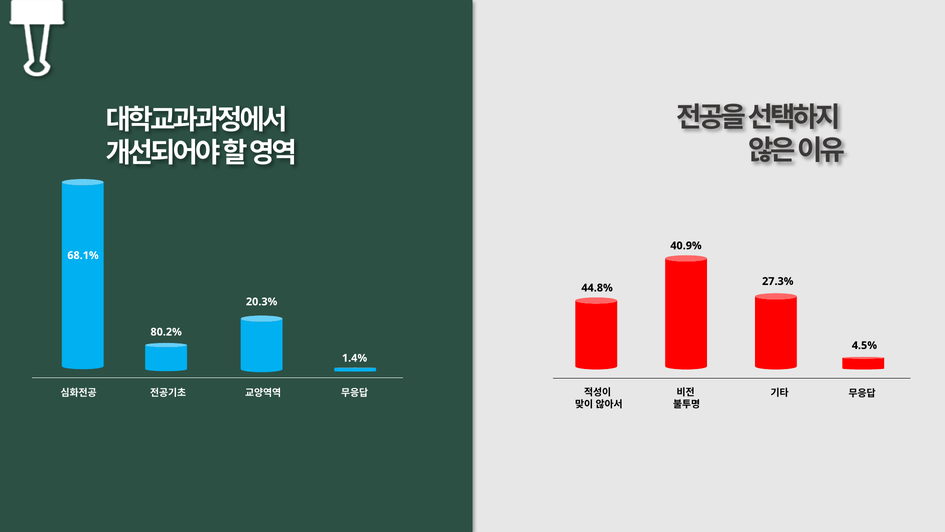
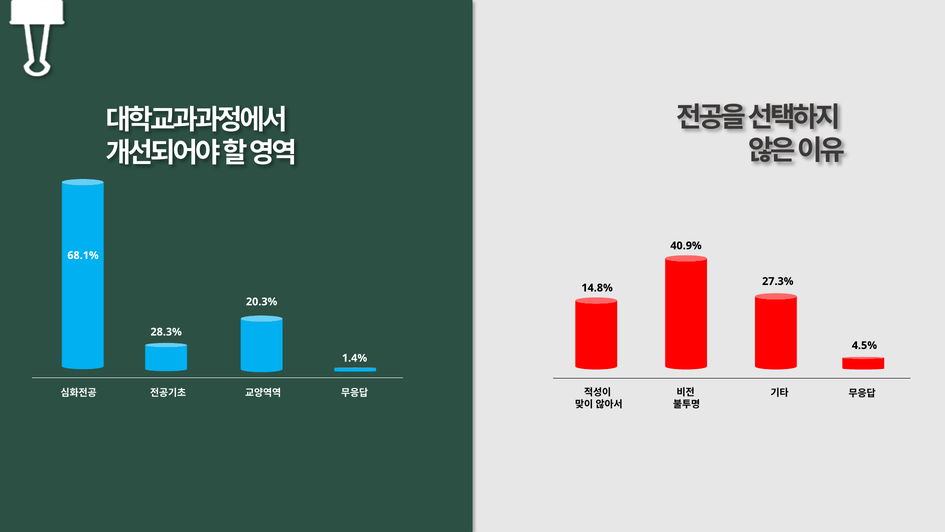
44.8%: 44.8% -> 14.8%
80.2%: 80.2% -> 28.3%
